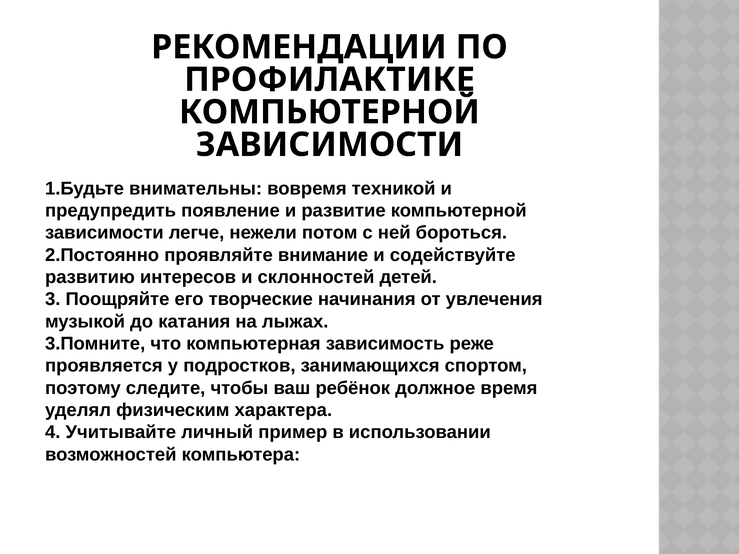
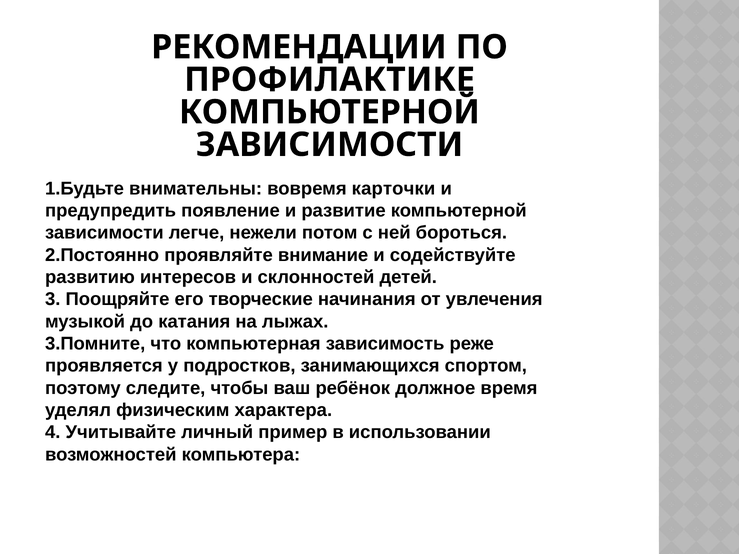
техникой: техникой -> карточки
